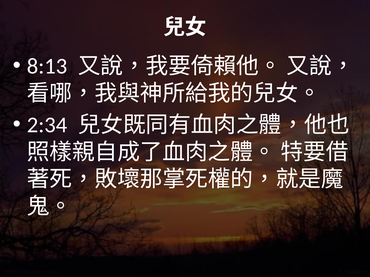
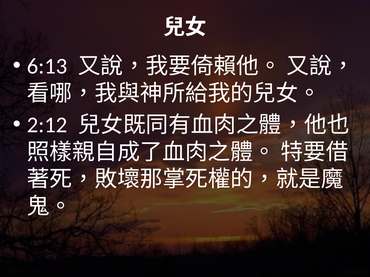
8:13: 8:13 -> 6:13
2:34: 2:34 -> 2:12
